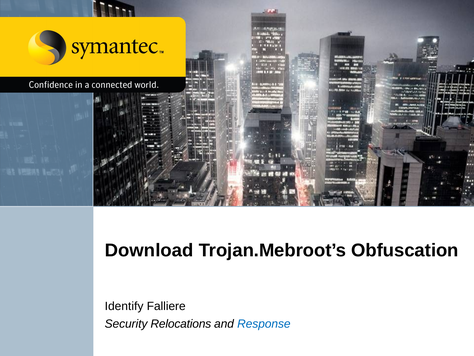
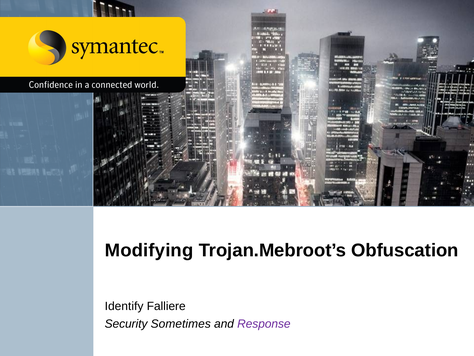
Download: Download -> Modifying
Relocations: Relocations -> Sometimes
Response colour: blue -> purple
